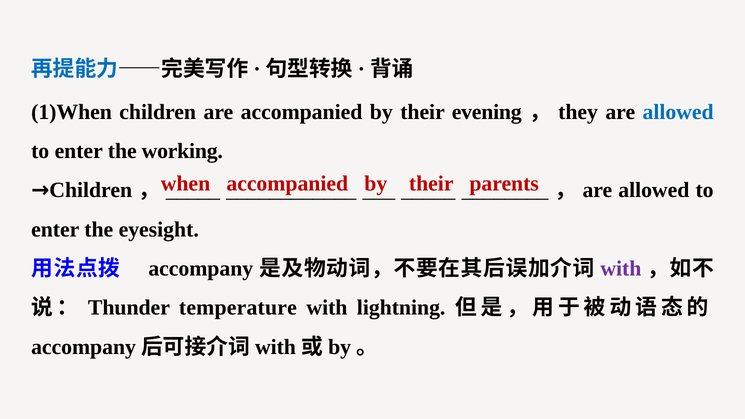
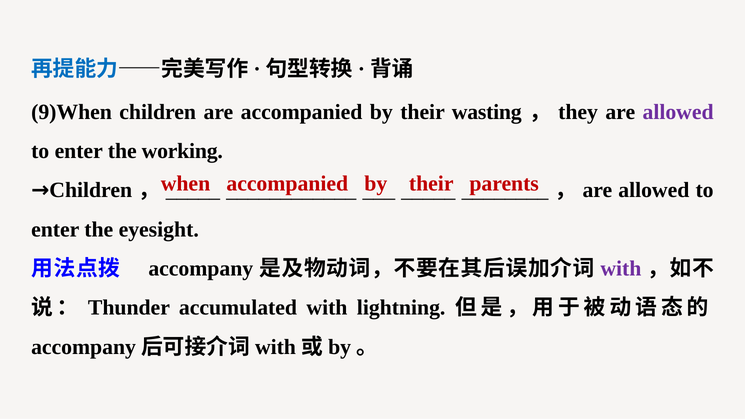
1)When: 1)When -> 9)When
evening: evening -> wasting
allowed at (678, 112) colour: blue -> purple
temperature: temperature -> accumulated
